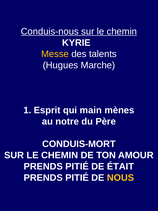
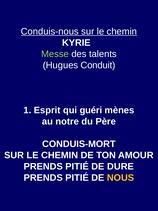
Messe colour: yellow -> light green
Marche: Marche -> Conduit
main: main -> guéri
ÉTAIT: ÉTAIT -> DURE
